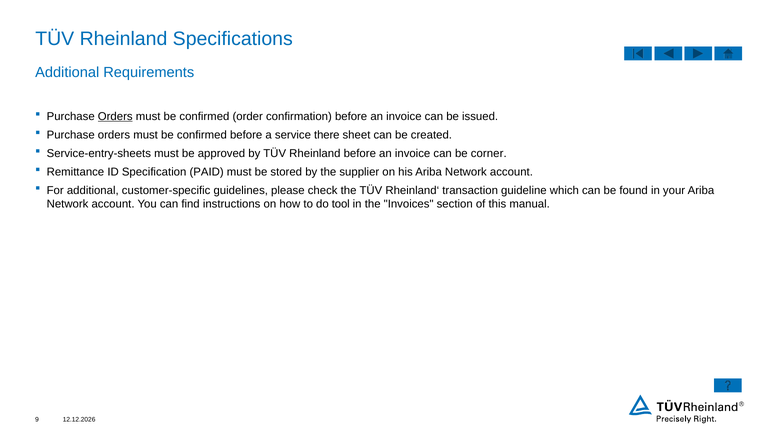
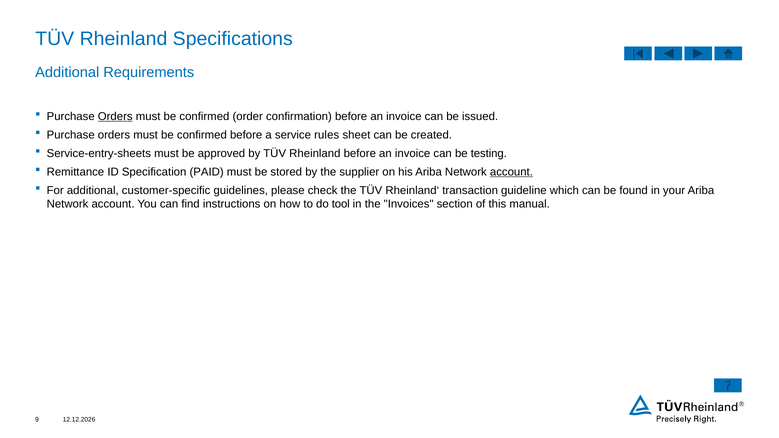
there: there -> rules
corner: corner -> testing
account at (511, 172) underline: none -> present
